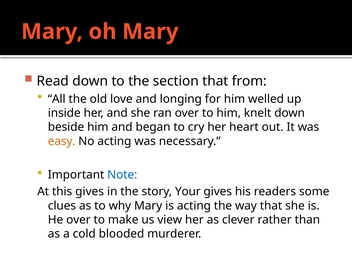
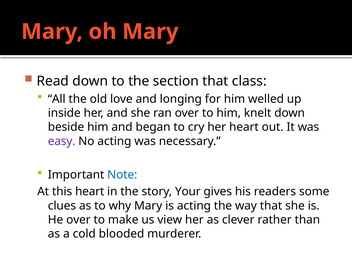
from: from -> class
easy colour: orange -> purple
this gives: gives -> heart
